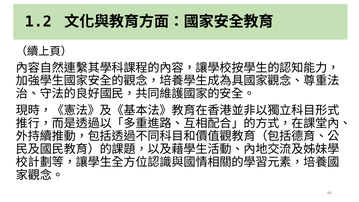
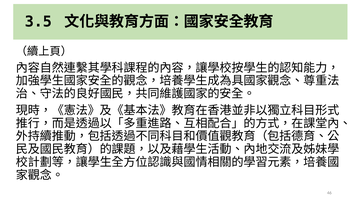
1.2: 1.2 -> 3.5
